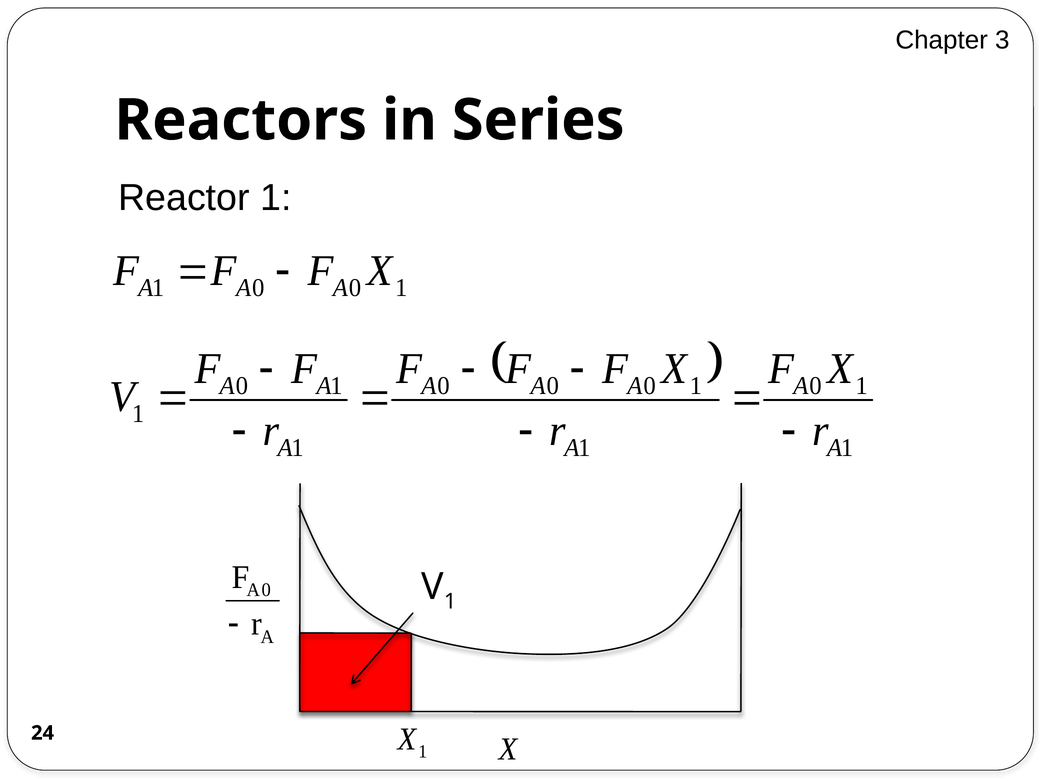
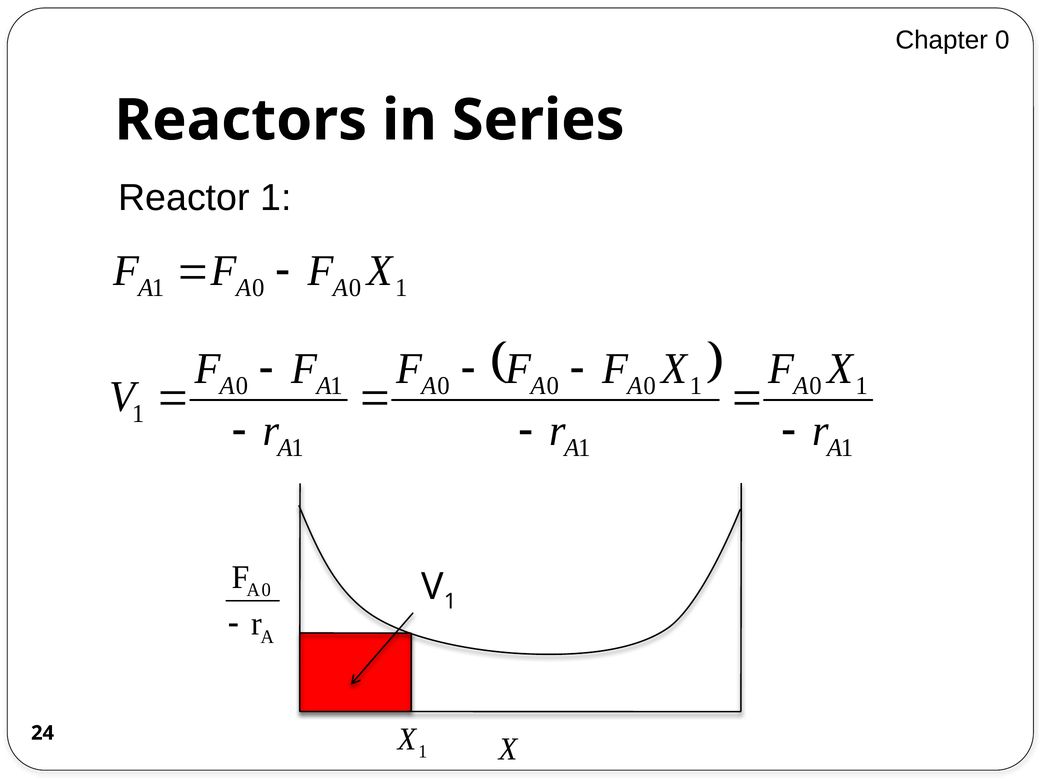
Chapter 3: 3 -> 0
